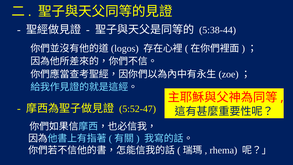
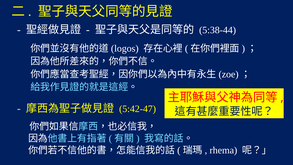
5:52-47: 5:52-47 -> 5:42-47
